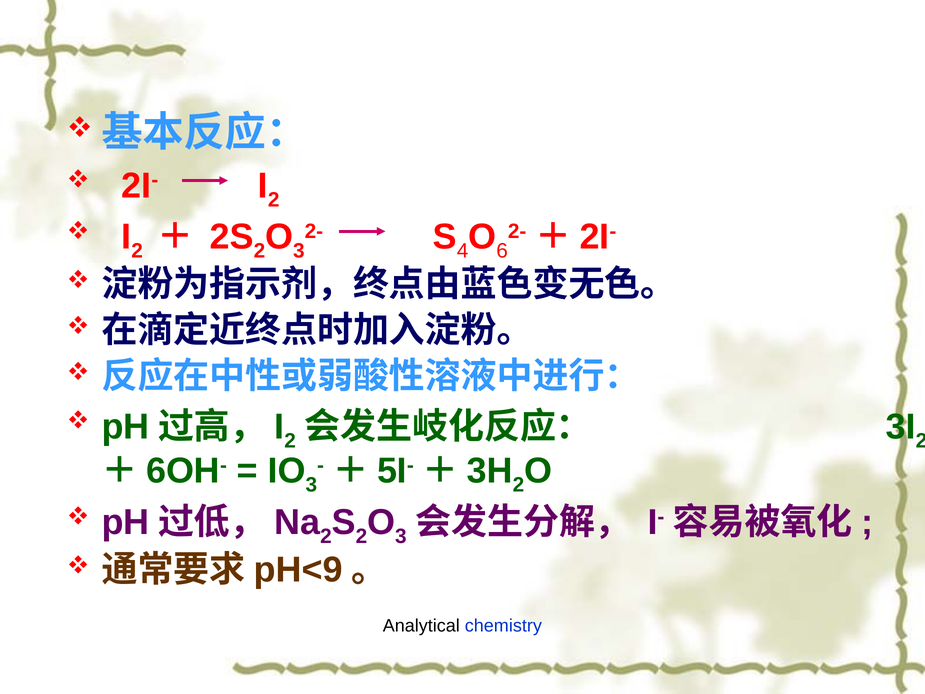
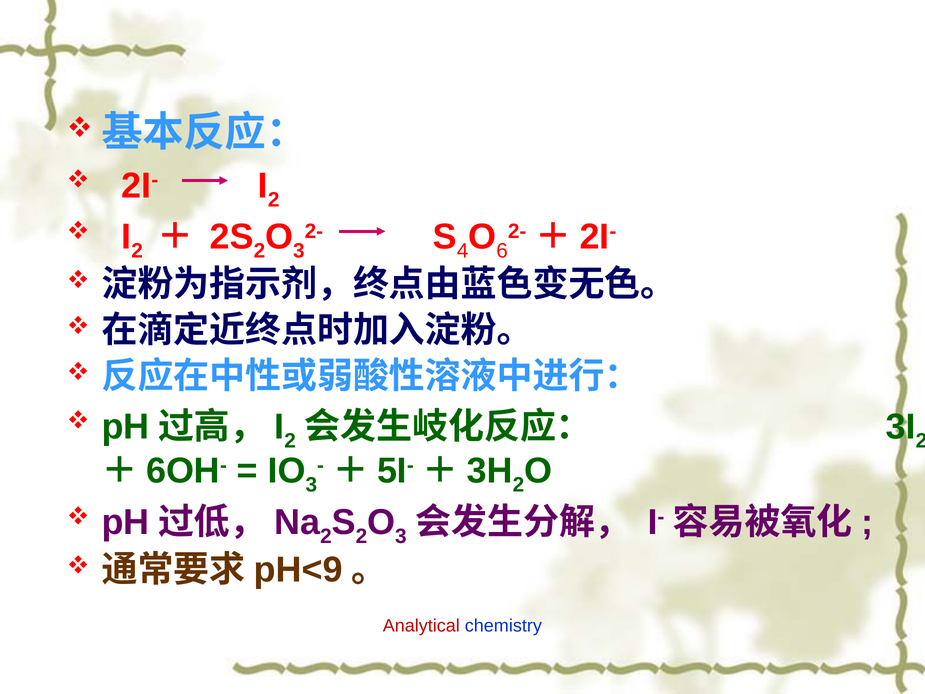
Analytical colour: black -> red
